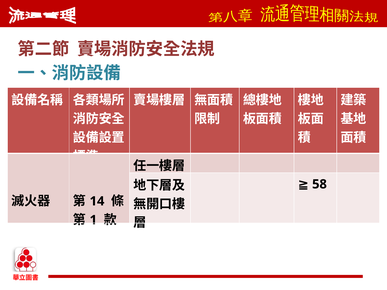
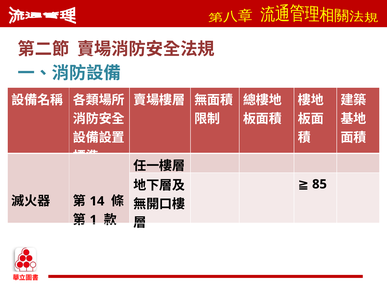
58: 58 -> 85
